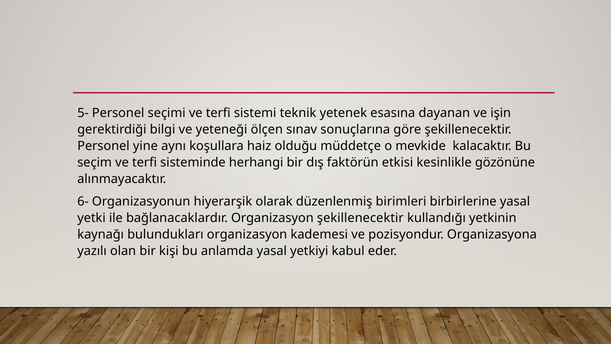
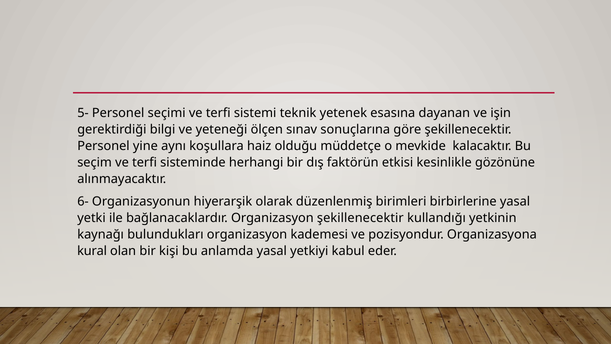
yazılı: yazılı -> kural
